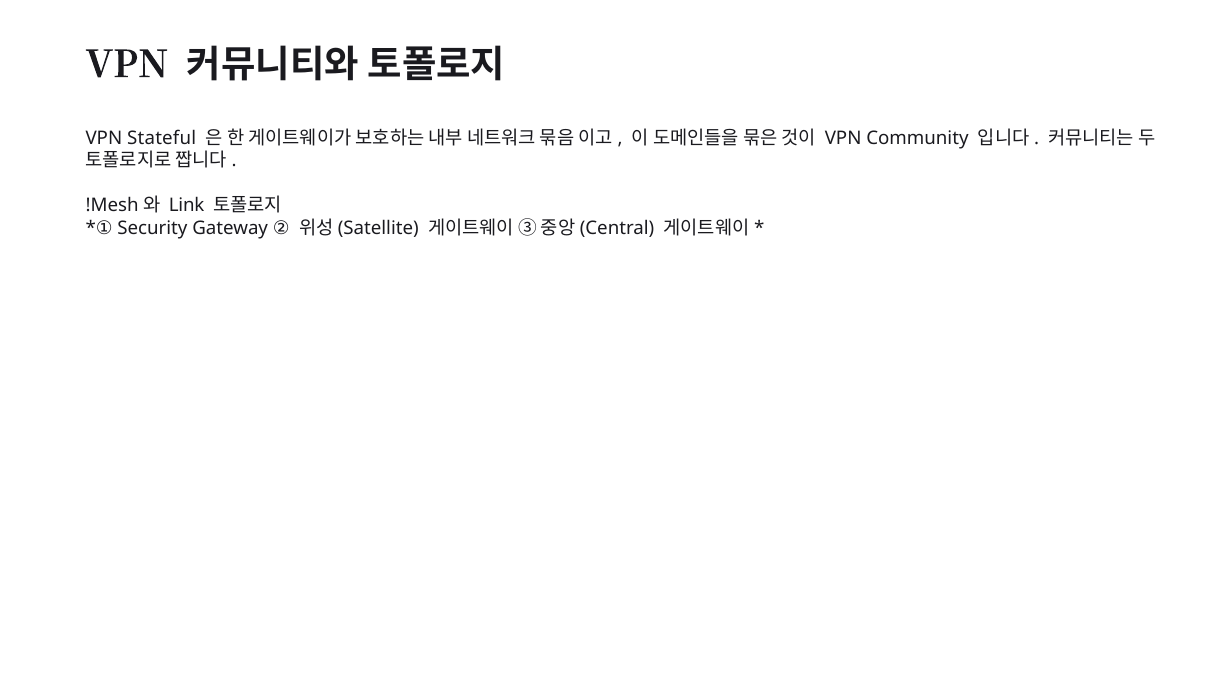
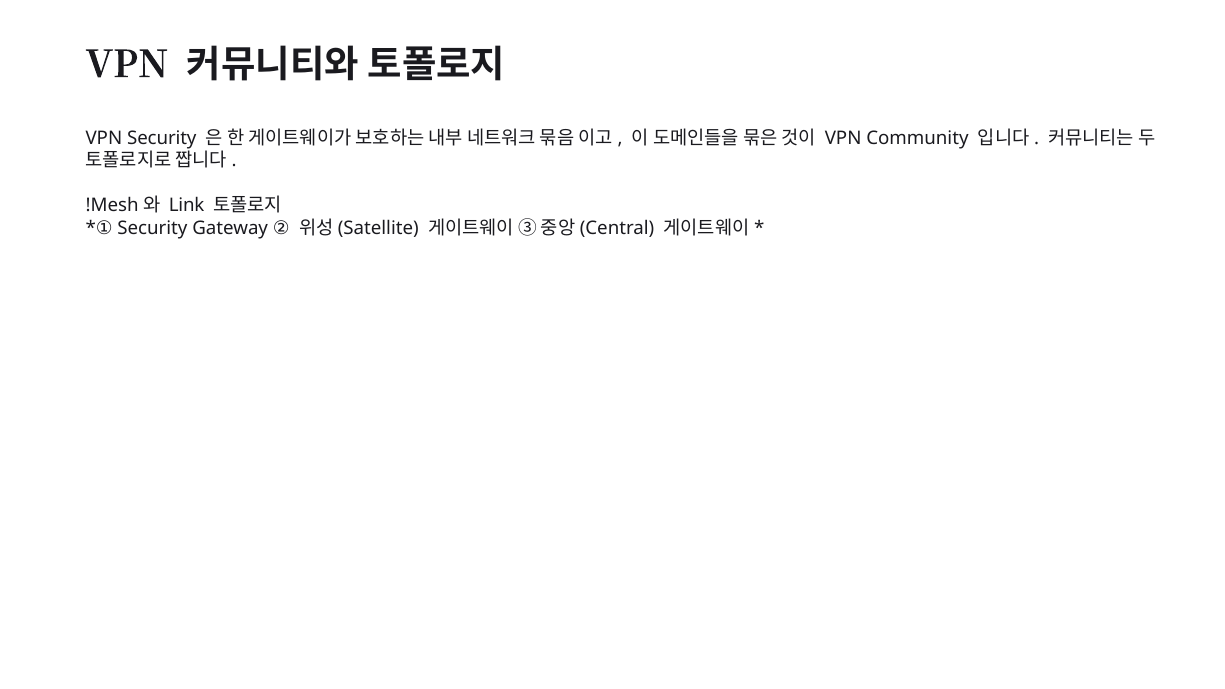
VPN Stateful: Stateful -> Security
